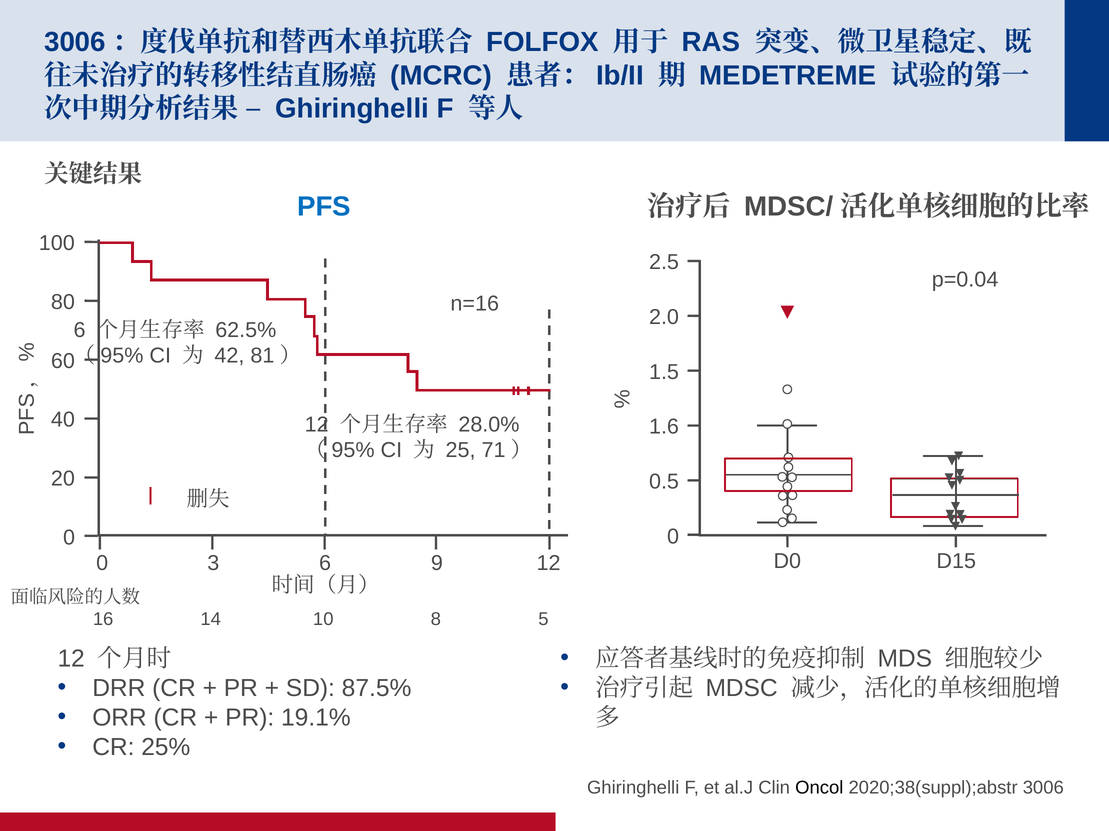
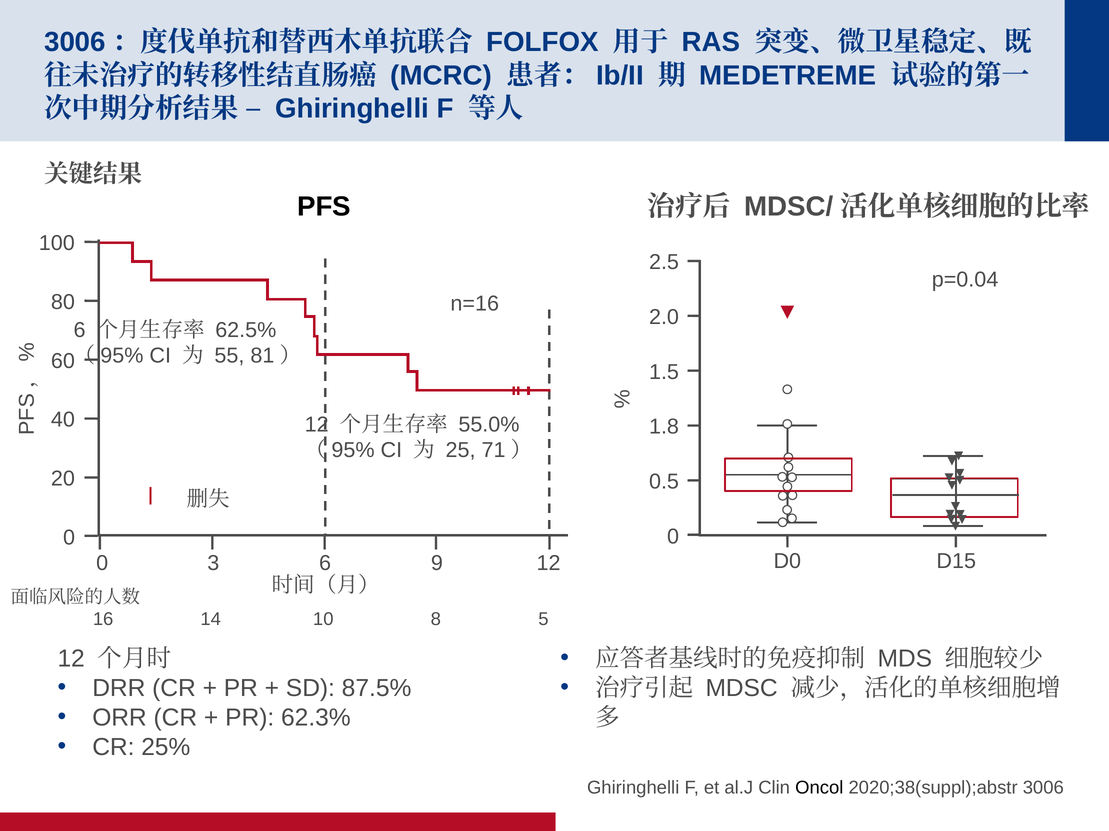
PFS colour: blue -> black
42: 42 -> 55
28.0%: 28.0% -> 55.0%
1.6: 1.6 -> 1.8
19.1%: 19.1% -> 62.3%
